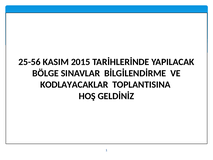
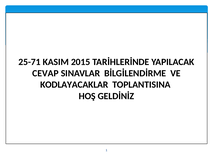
25-56: 25-56 -> 25-71
BÖLGE: BÖLGE -> CEVAP
